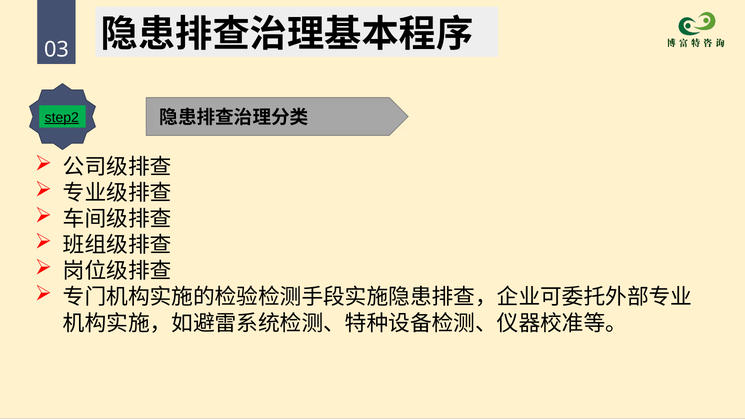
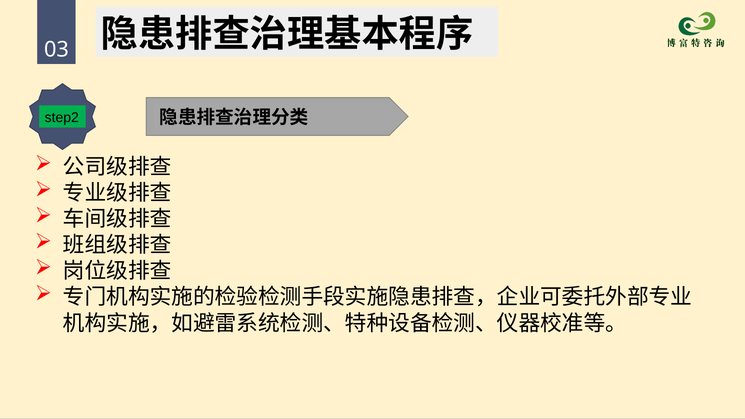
step2 underline: present -> none
